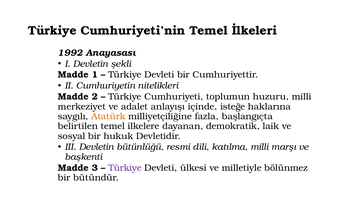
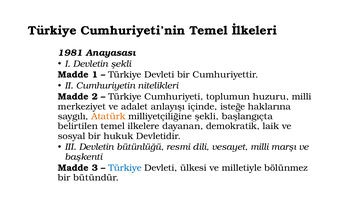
1992: 1992 -> 1981
milliyetçiliğine fazla: fazla -> şekli
katılma: katılma -> vesayet
Türkiye at (125, 168) colour: purple -> blue
